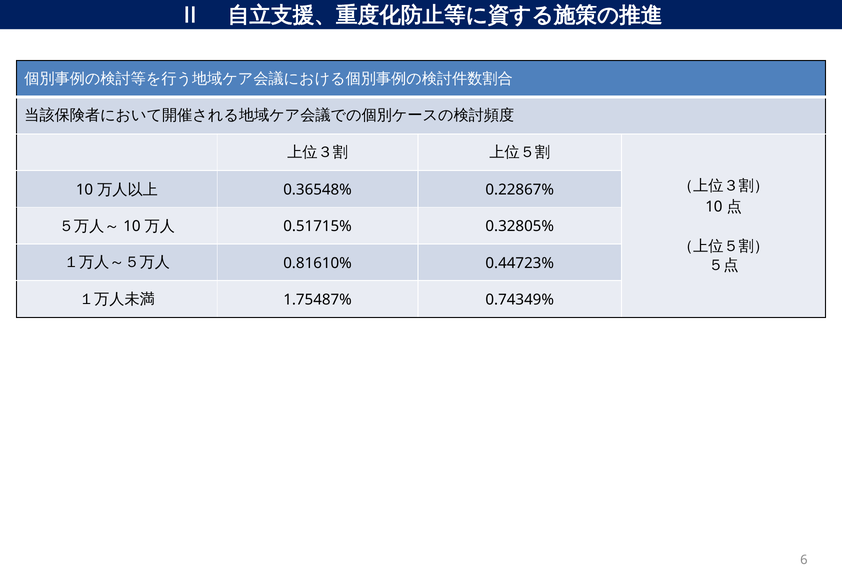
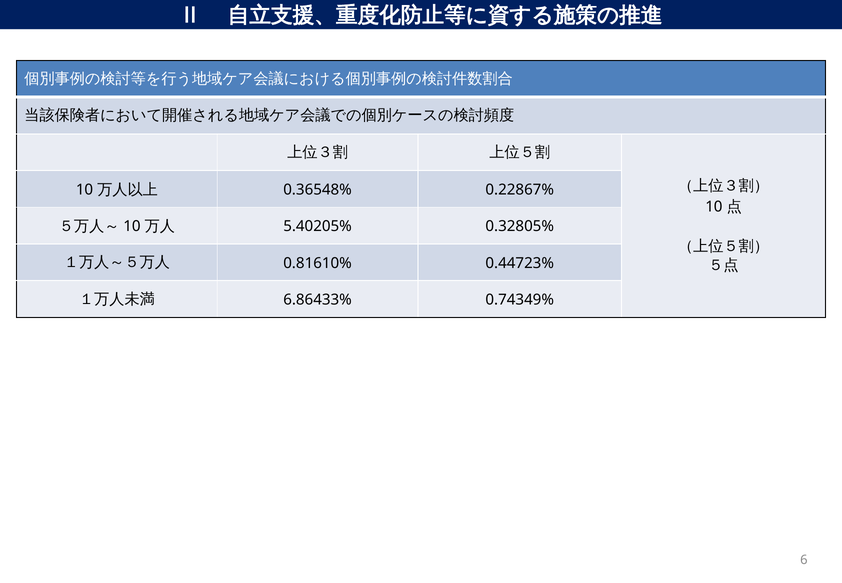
0.51715%: 0.51715% -> 5.40205%
1.75487%: 1.75487% -> 6.86433%
